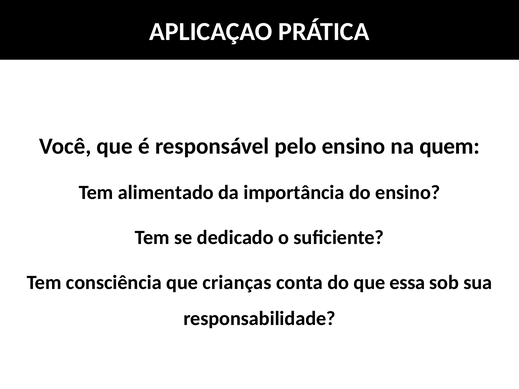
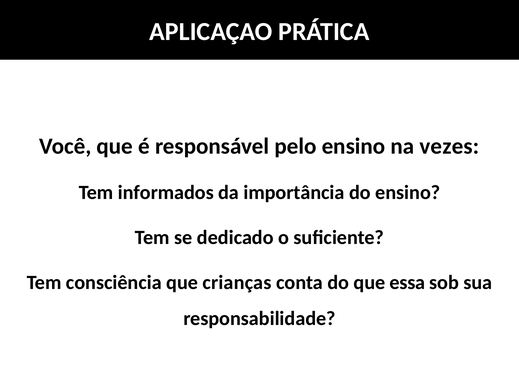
quem: quem -> vezes
alimentado: alimentado -> informados
